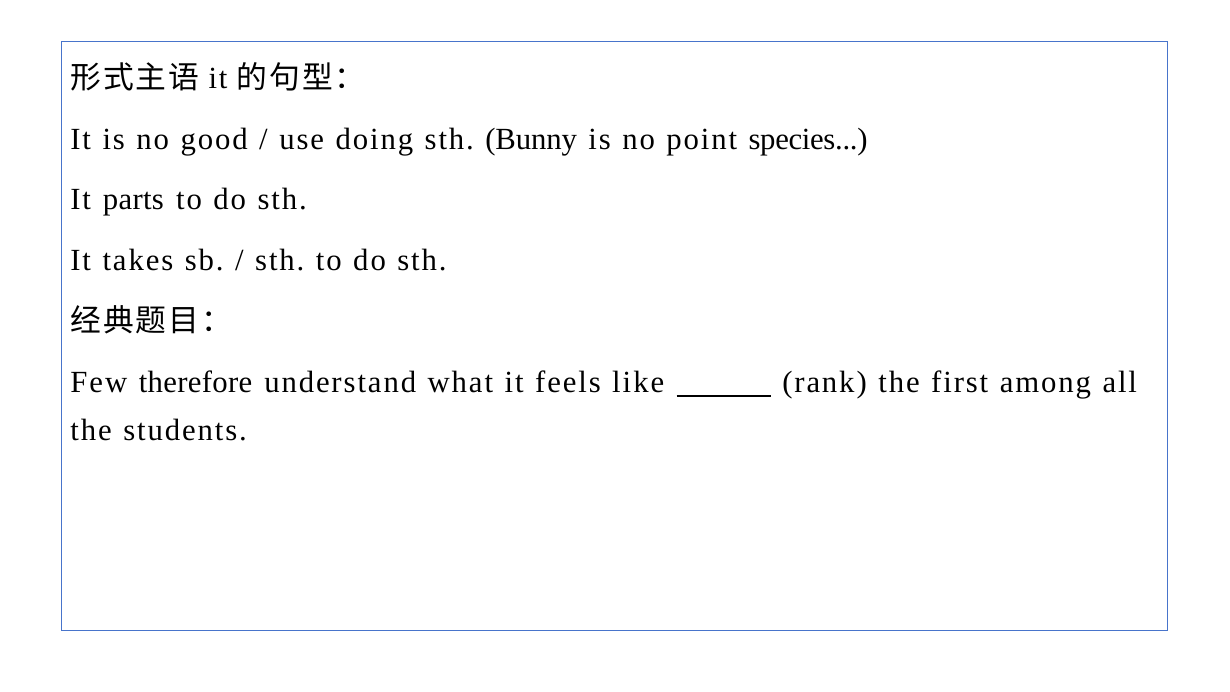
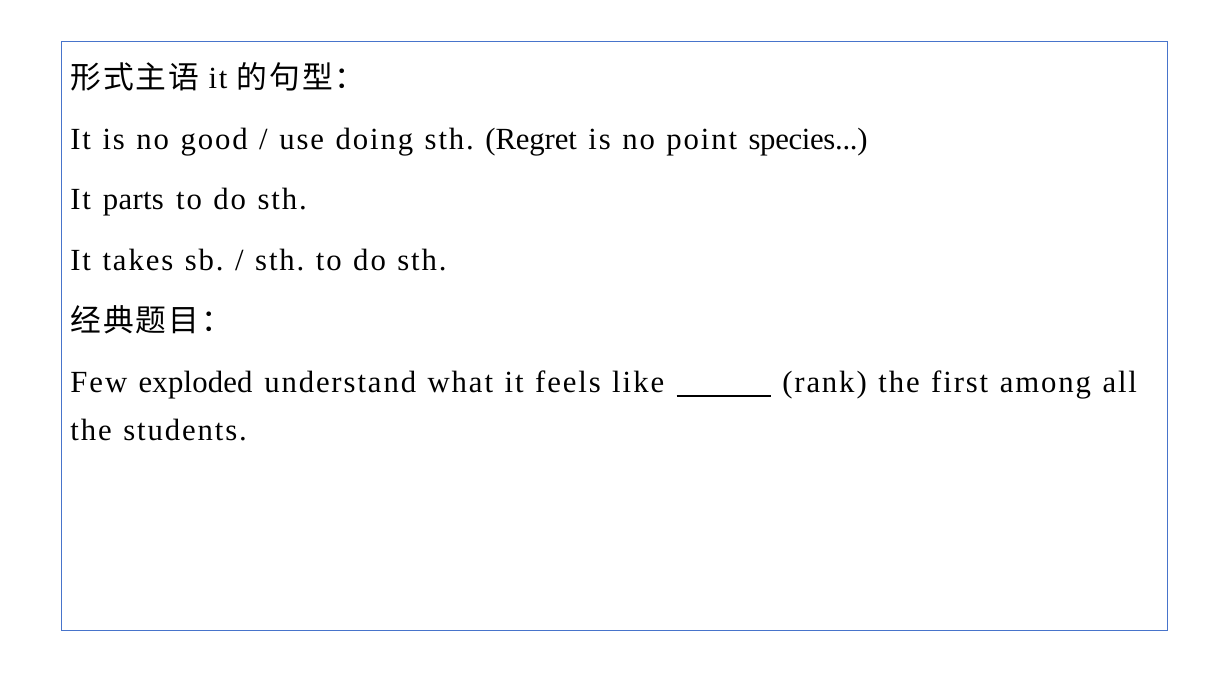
Bunny: Bunny -> Regret
therefore: therefore -> exploded
